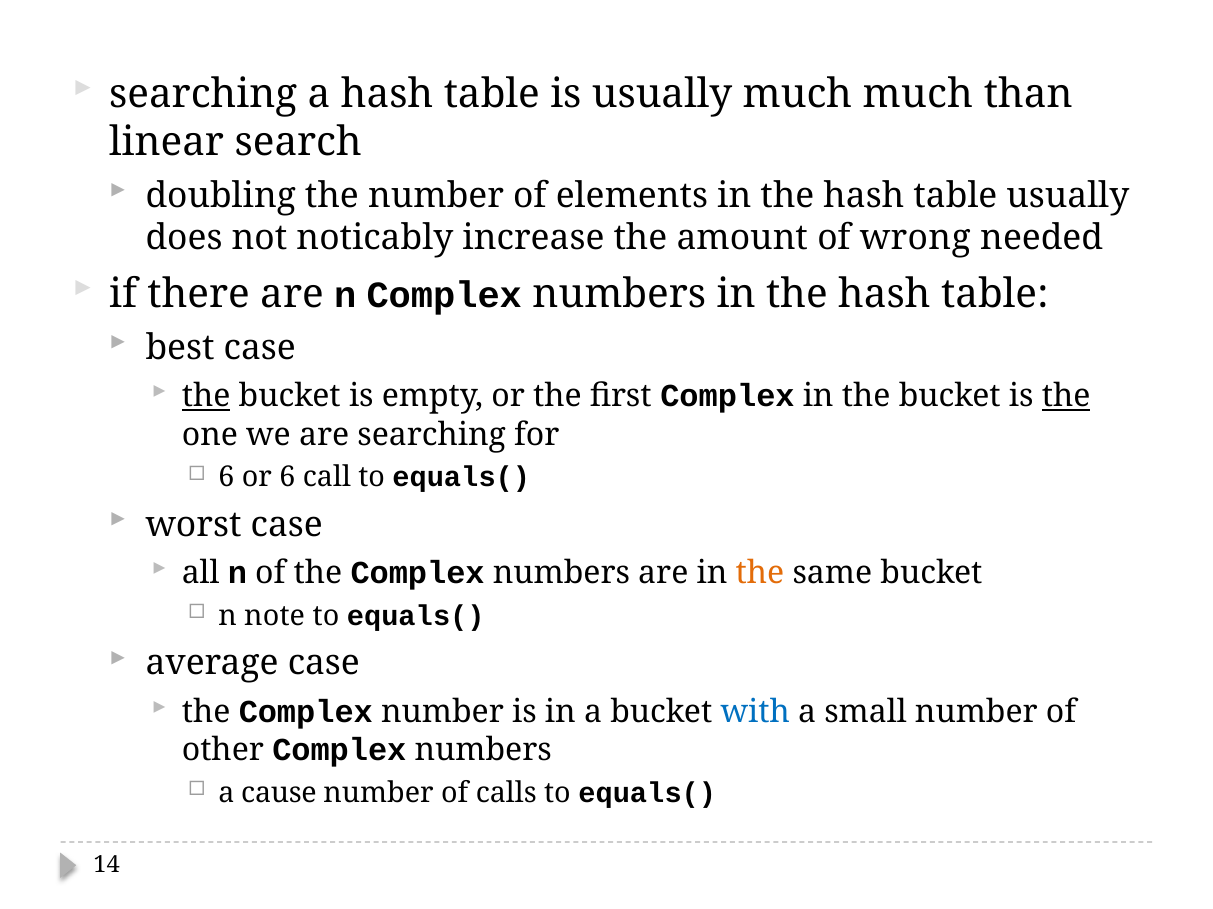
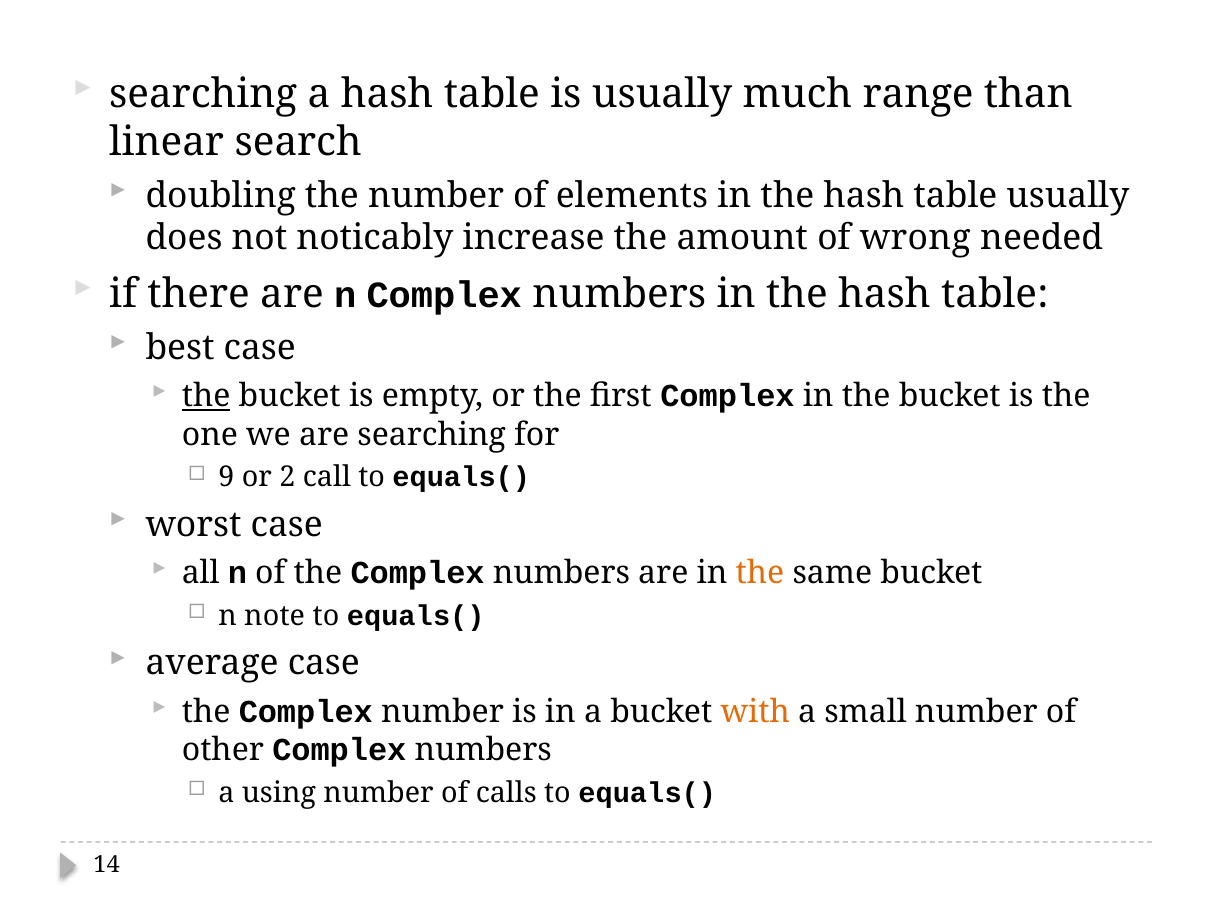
much much: much -> range
the at (1066, 396) underline: present -> none
6 at (226, 478): 6 -> 9
or 6: 6 -> 2
with colour: blue -> orange
cause: cause -> using
